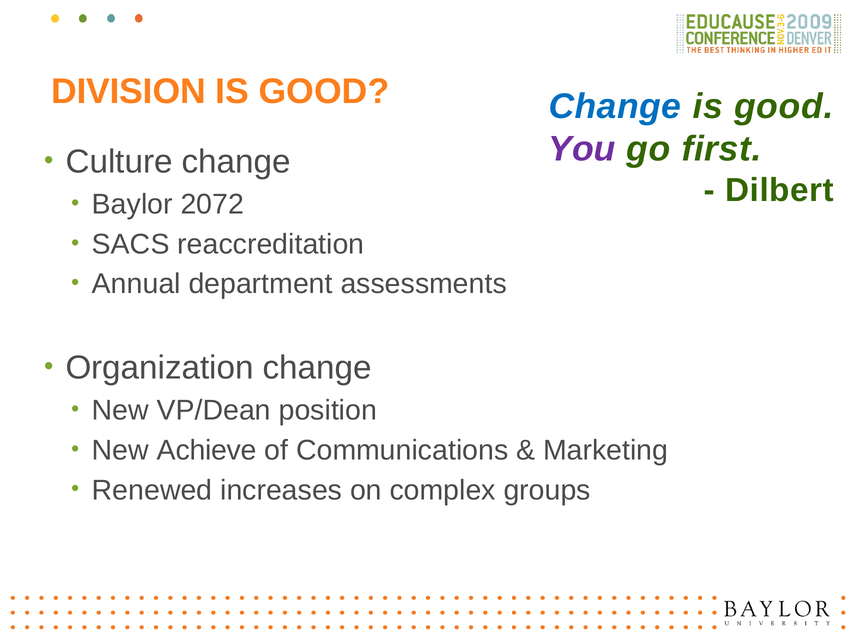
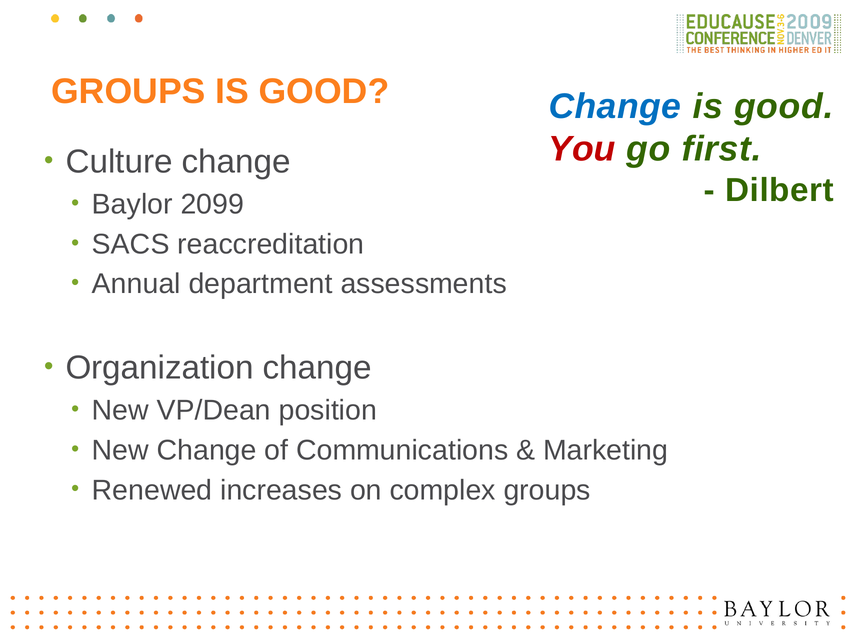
DIVISION at (129, 92): DIVISION -> GROUPS
You colour: purple -> red
2072: 2072 -> 2099
New Achieve: Achieve -> Change
